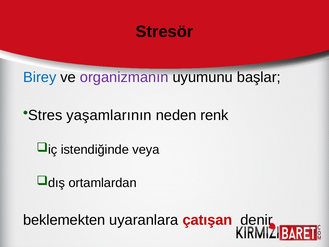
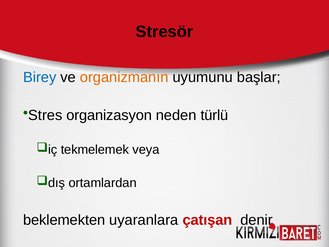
organizmanın colour: purple -> orange
yaşamlarının: yaşamlarının -> organizasyon
renk: renk -> türlü
istendiğinde: istendiğinde -> tekmelemek
